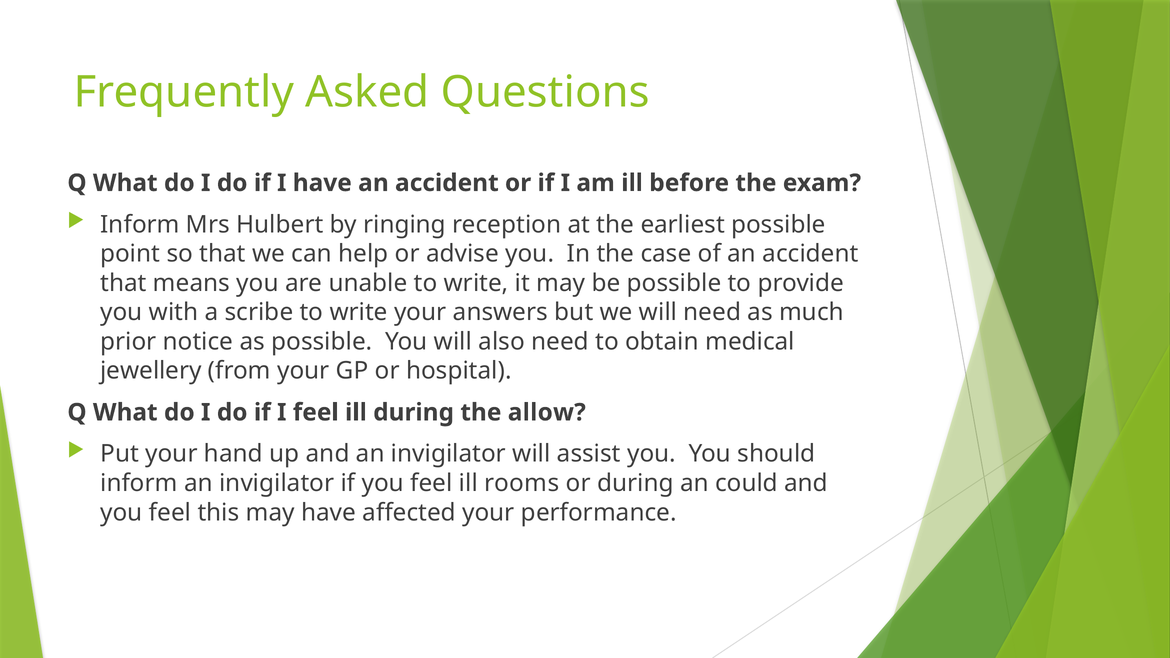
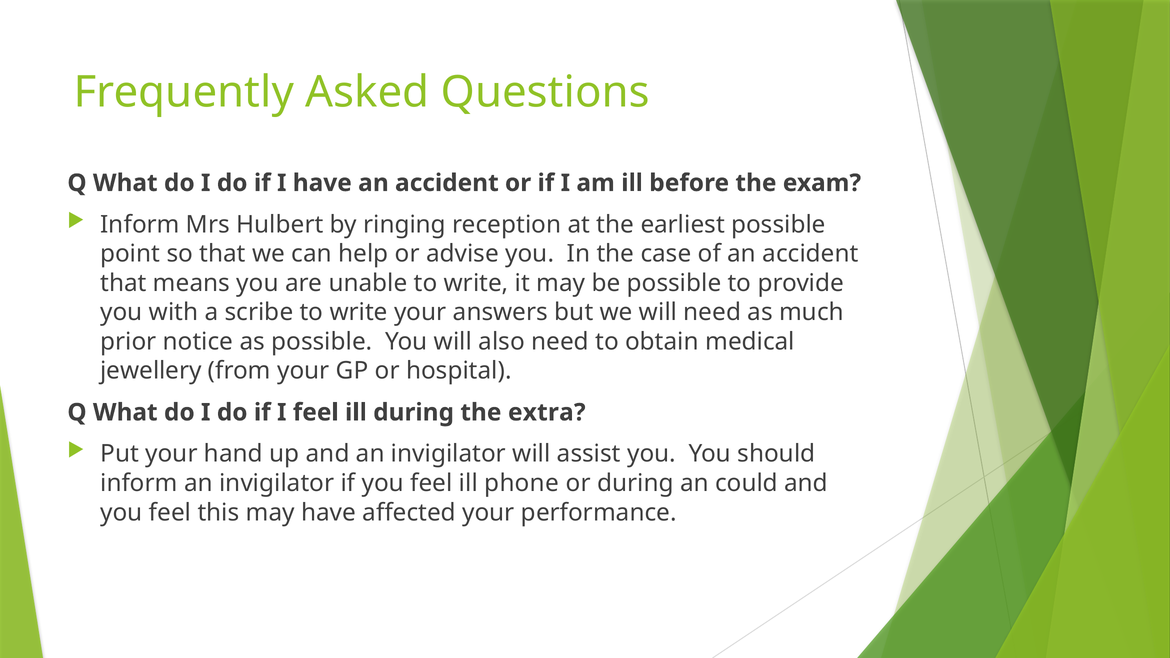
allow: allow -> extra
rooms: rooms -> phone
